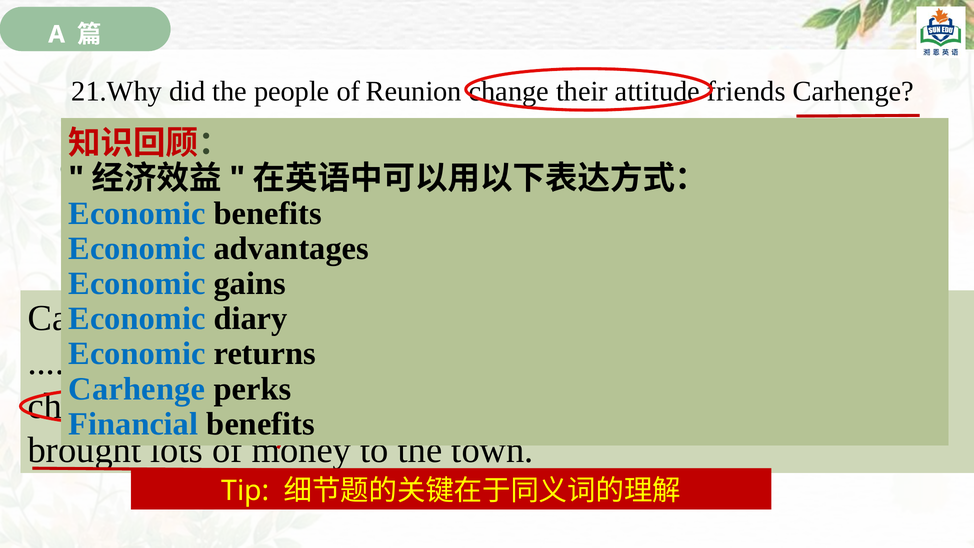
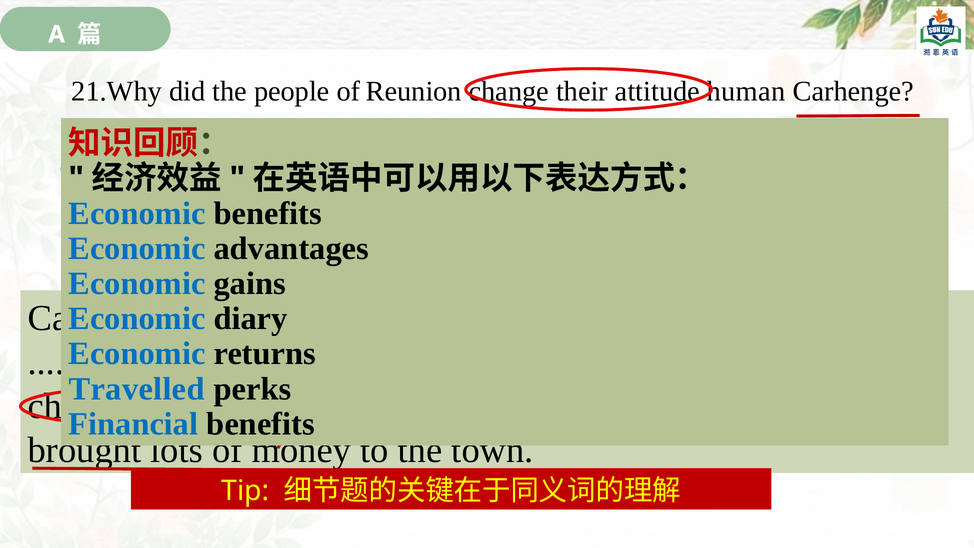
friends: friends -> human
Carhenge at (137, 389): Carhenge -> Travelled
